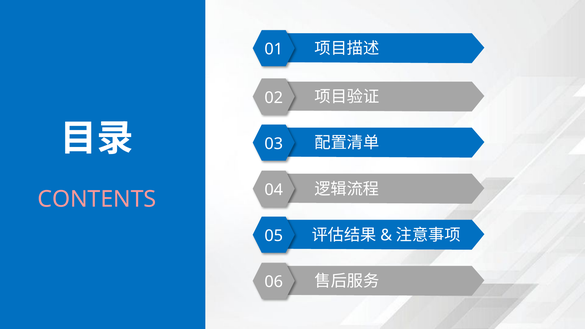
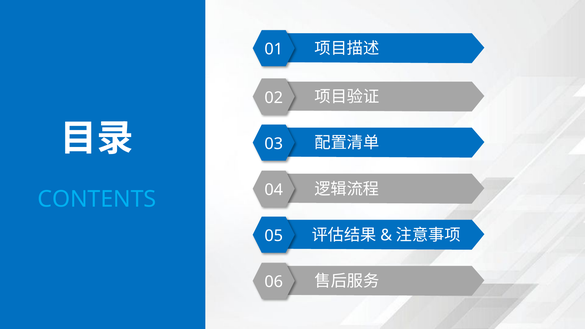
CONTENTS colour: pink -> light blue
